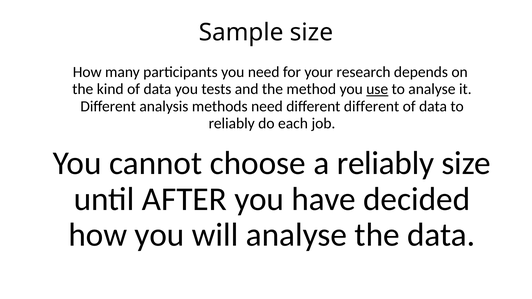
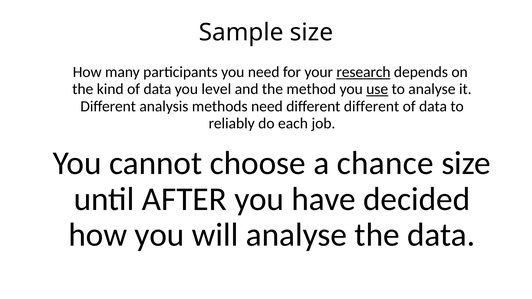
research underline: none -> present
tests: tests -> level
a reliably: reliably -> chance
